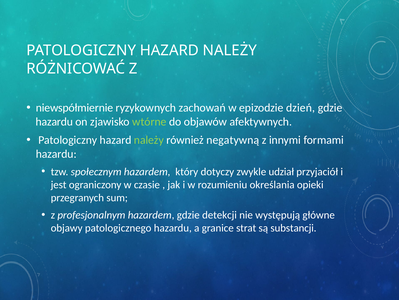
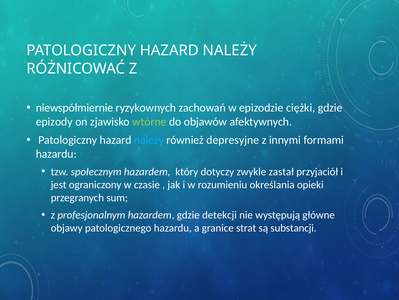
dzień: dzień -> ciężki
hazardu at (54, 122): hazardu -> epizody
należy at (149, 140) colour: light green -> light blue
negatywną: negatywną -> depresyjne
udział: udział -> zastał
